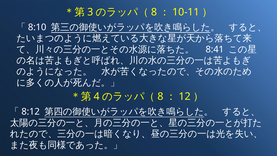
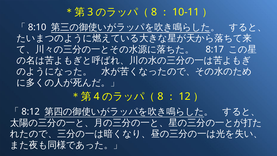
8:41: 8:41 -> 8:17
